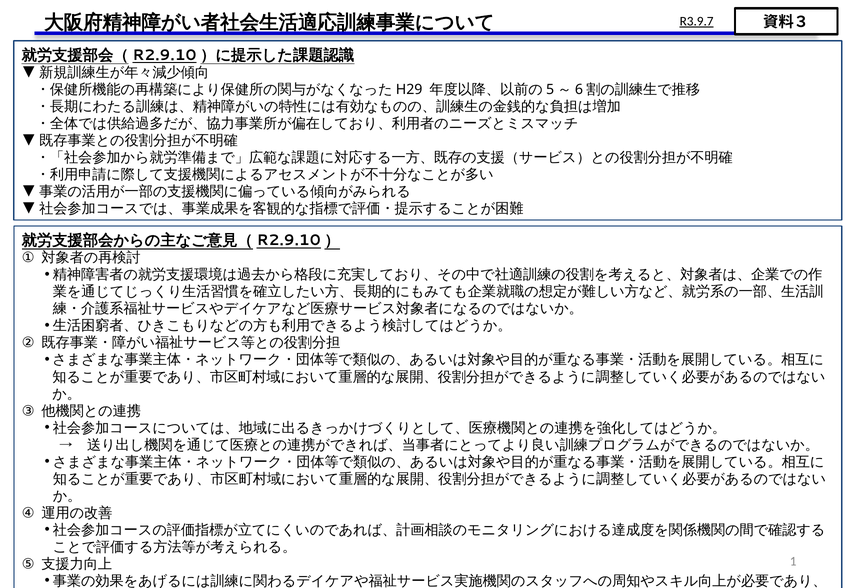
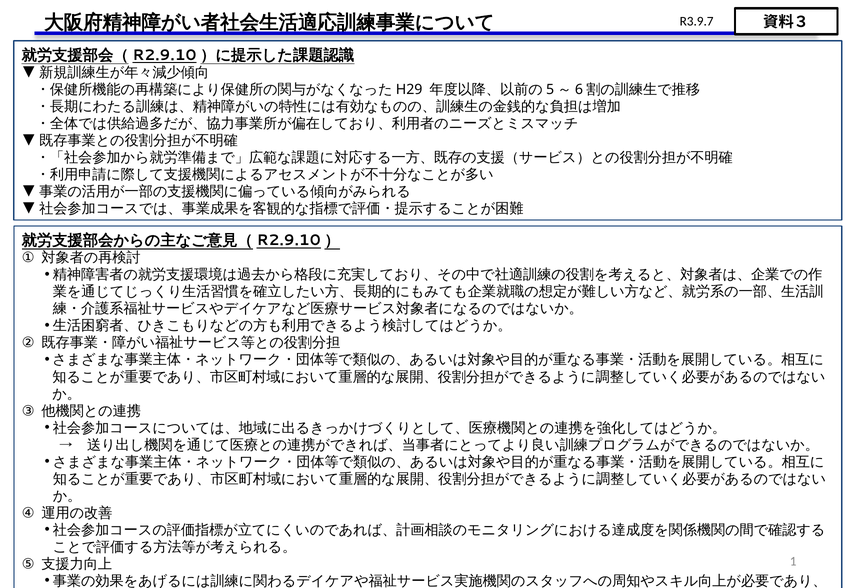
R3.9.7 underline: present -> none
